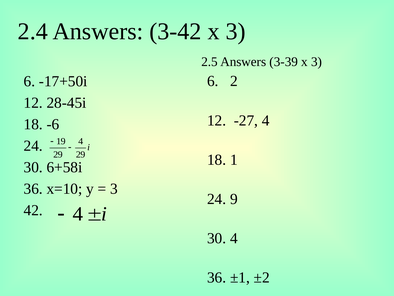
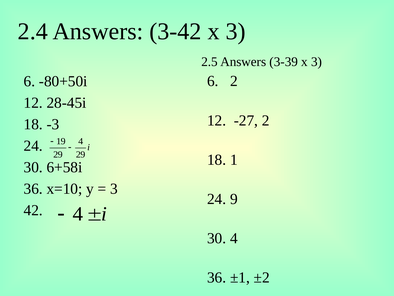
-17+50i: -17+50i -> -80+50i
-27 4: 4 -> 2
-6: -6 -> -3
